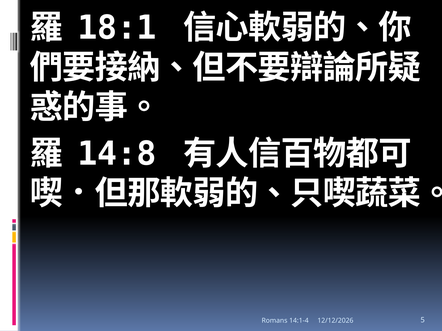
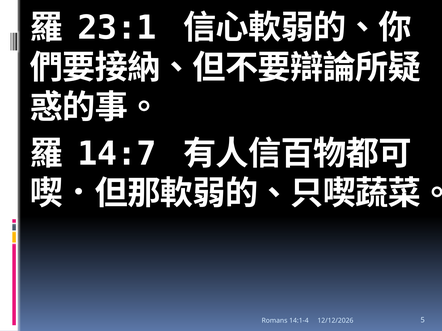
18:1: 18:1 -> 23:1
14:8: 14:8 -> 14:7
